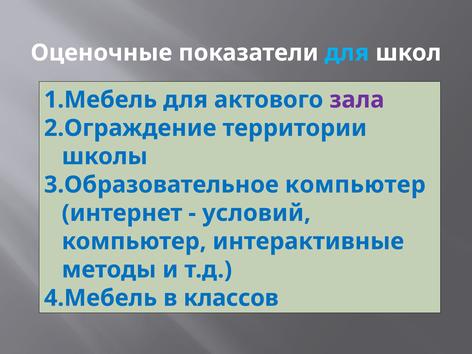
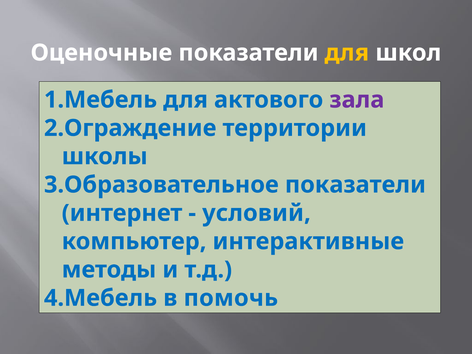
для at (347, 53) colour: light blue -> yellow
компьютер at (355, 185): компьютер -> показатели
классов: классов -> помочь
